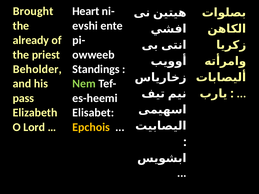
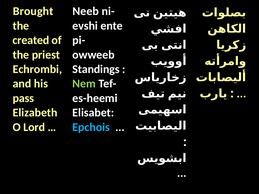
Heart: Heart -> Neeb
already: already -> created
Beholder: Beholder -> Echrombi
Epchois colour: yellow -> light blue
